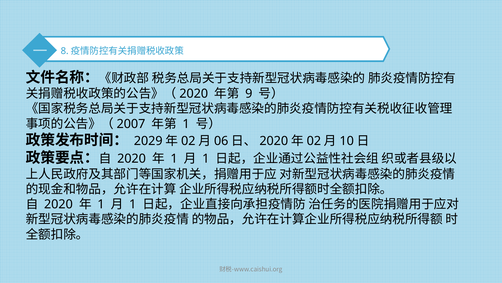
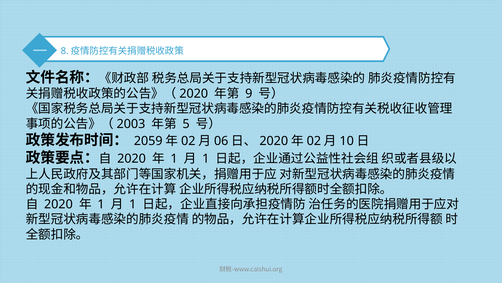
2007: 2007 -> 2003
1 at (186, 124): 1 -> 5
2029: 2029 -> 2059
